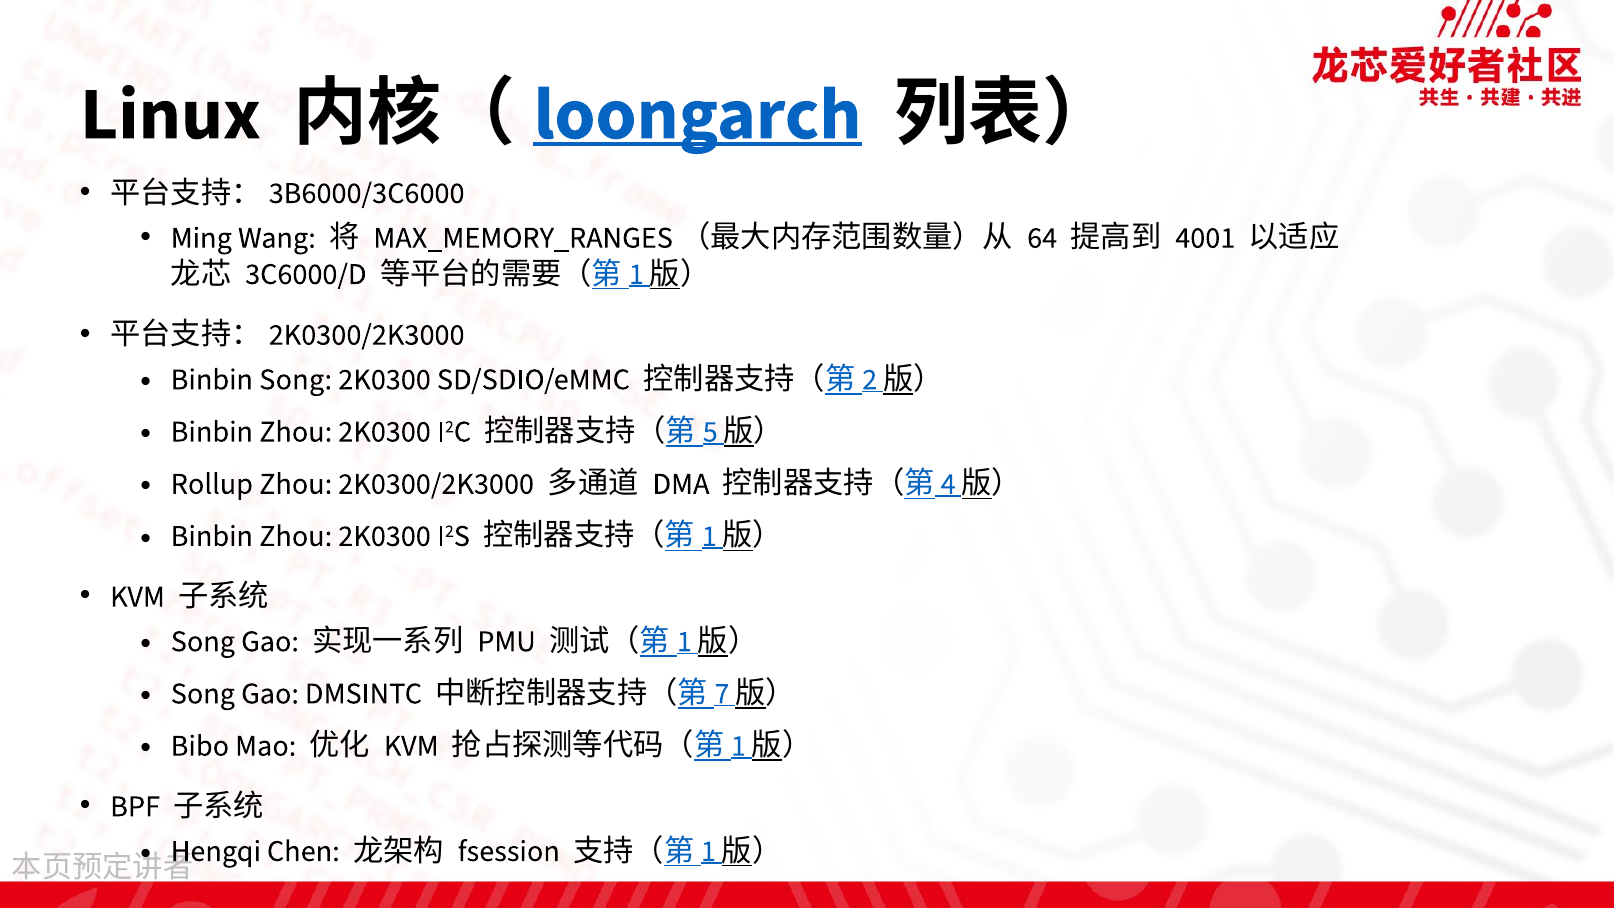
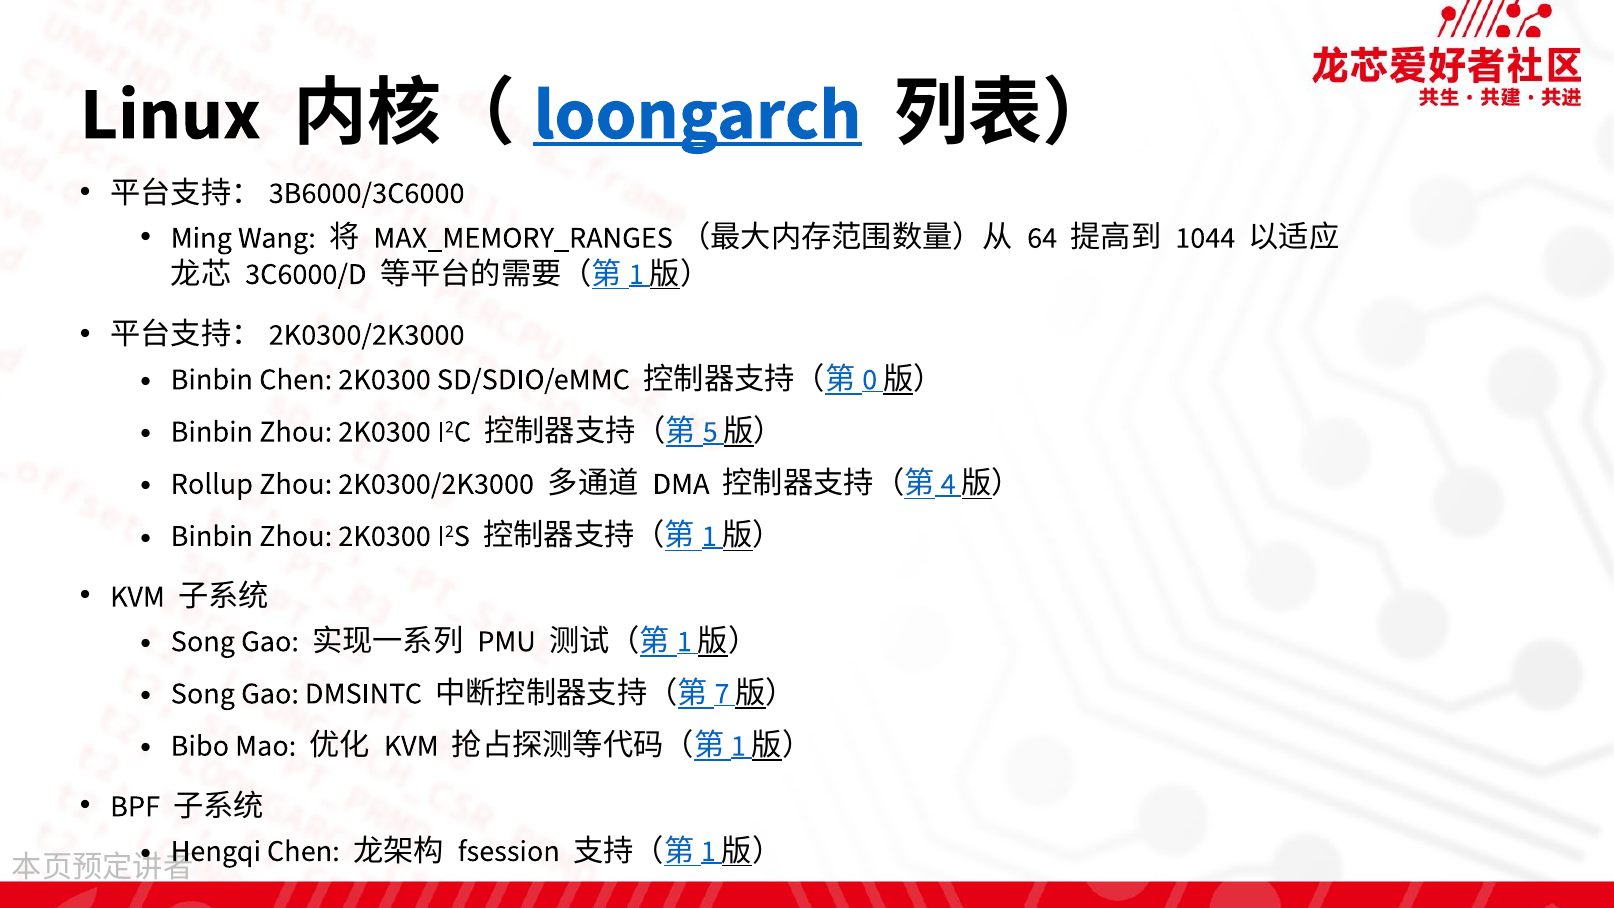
4001: 4001 -> 1044
Binbin Song: Song -> Chen
2: 2 -> 0
